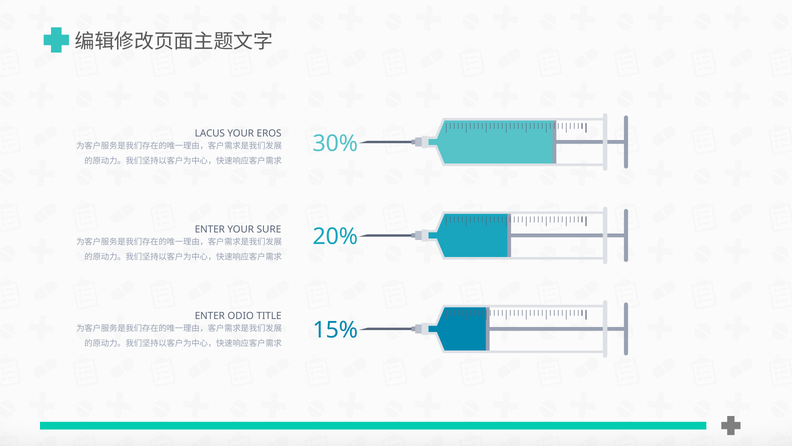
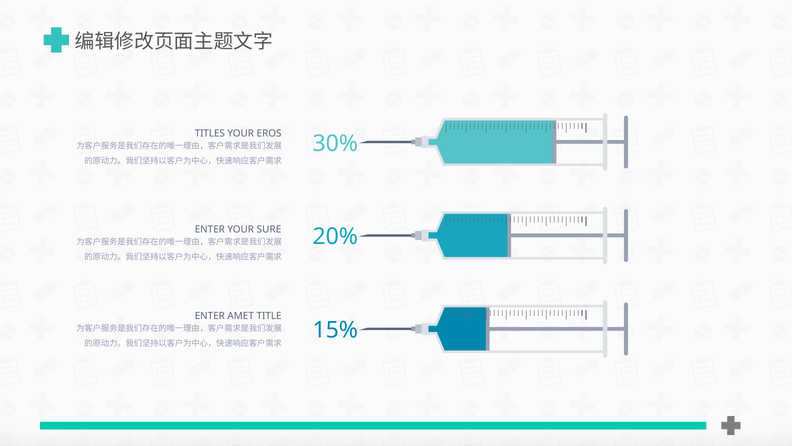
LACUS: LACUS -> TITLES
ODIO: ODIO -> AMET
